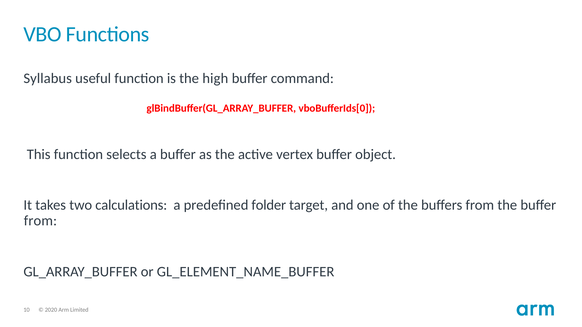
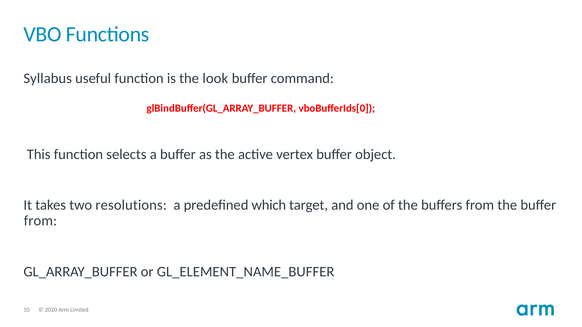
high: high -> look
calculations: calculations -> resolutions
folder: folder -> which
